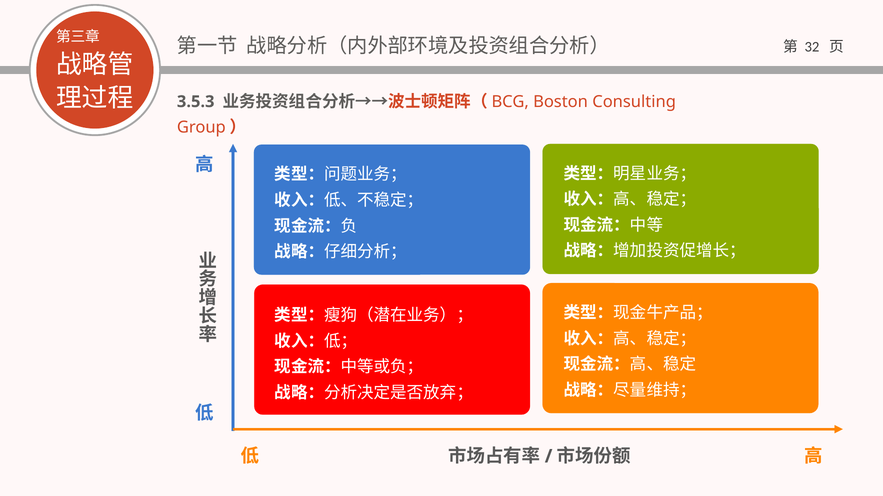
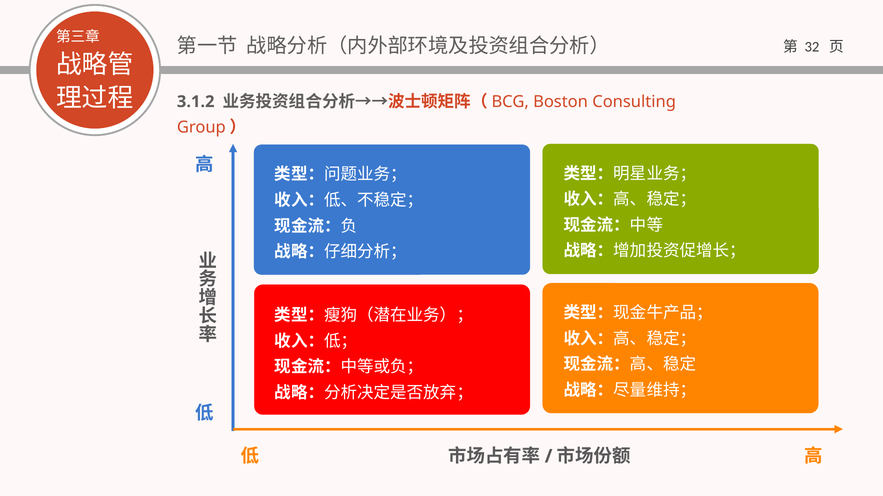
3.5.3: 3.5.3 -> 3.1.2
